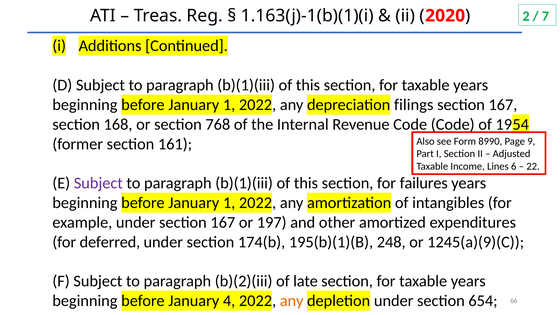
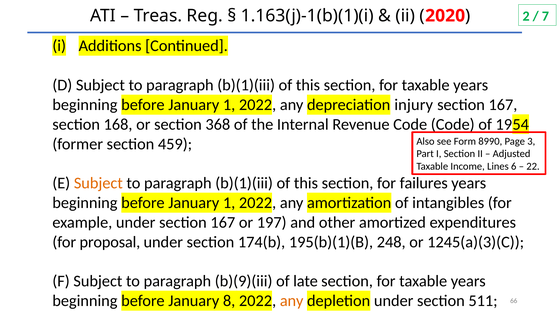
filings: filings -> injury
768: 768 -> 368
9: 9 -> 3
161: 161 -> 459
Subject at (98, 183) colour: purple -> orange
deferred: deferred -> proposal
1245(a)(9)(C: 1245(a)(9)(C -> 1245(a)(3)(C
b)(2)(iii: b)(2)(iii -> b)(9)(iii
4: 4 -> 8
654: 654 -> 511
